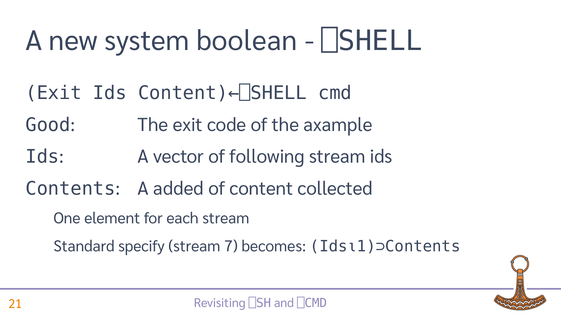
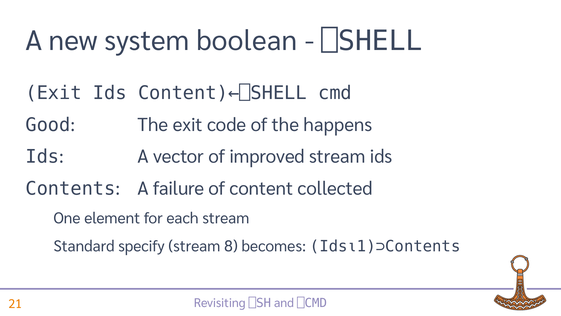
axample: axample -> happens
following: following -> improved
added: added -> failure
7: 7 -> 8
